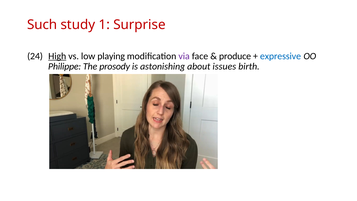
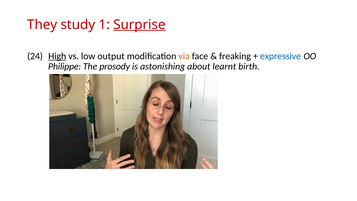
Such: Such -> They
Surprise underline: none -> present
playing: playing -> output
via colour: purple -> orange
produce: produce -> freaking
issues: issues -> learnt
